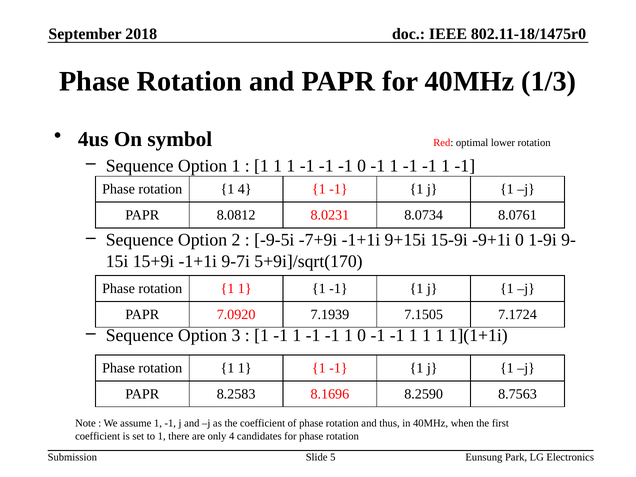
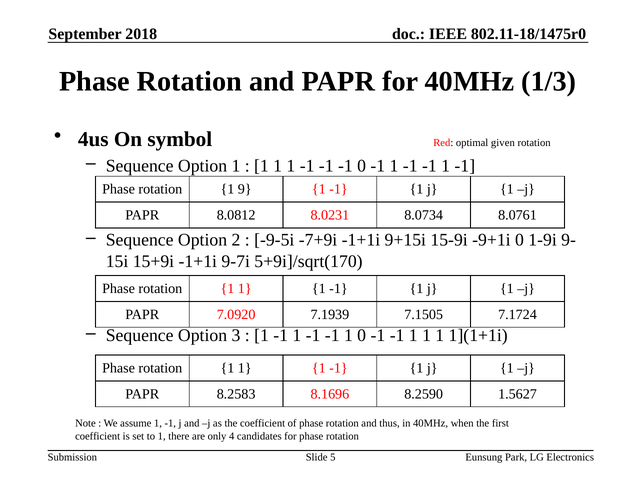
lower: lower -> given
1 4: 4 -> 9
8.7563: 8.7563 -> 1.5627
